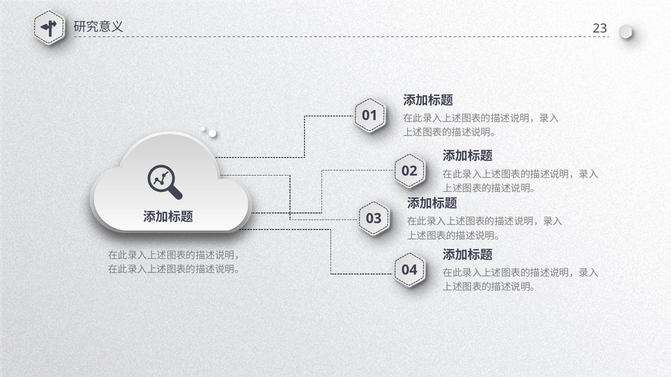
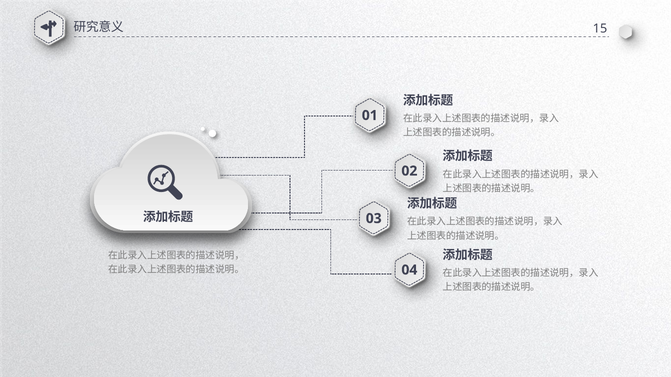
23: 23 -> 15
